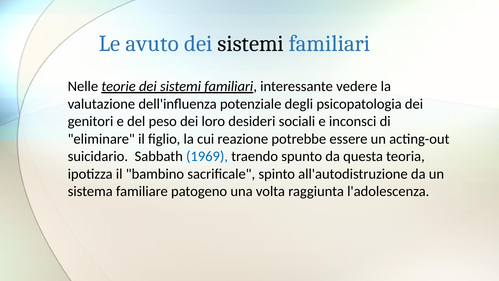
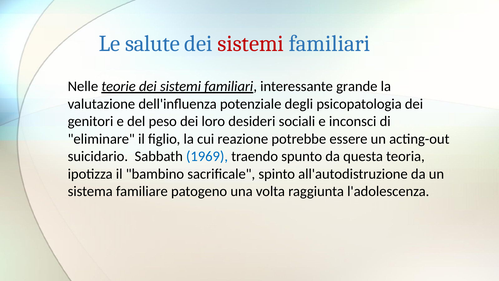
avuto: avuto -> salute
sistemi at (251, 44) colour: black -> red
vedere: vedere -> grande
